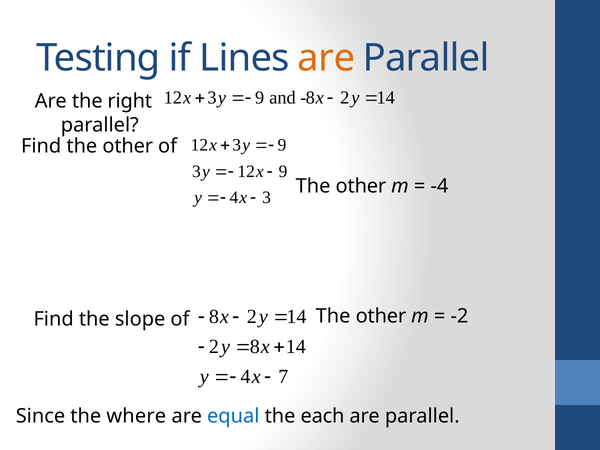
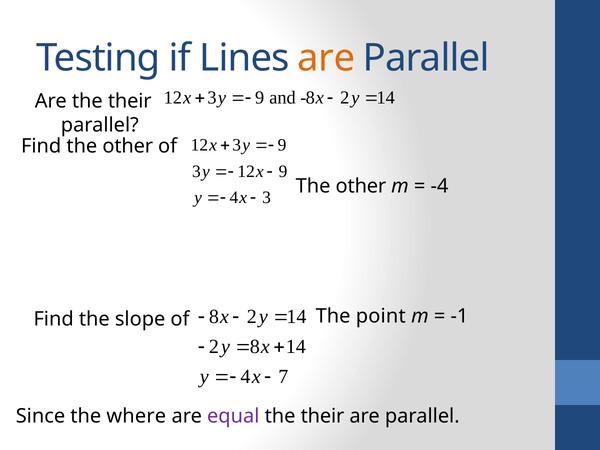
Are the right: right -> their
other at (381, 316): other -> point
-2: -2 -> -1
equal colour: blue -> purple
each at (323, 416): each -> their
